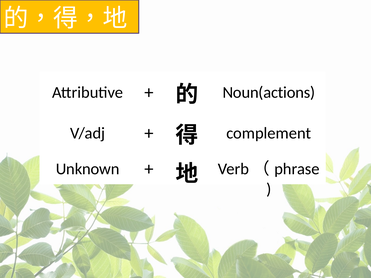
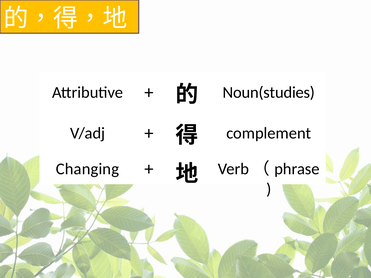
Noun(actions: Noun(actions -> Noun(studies
Unknown: Unknown -> Changing
